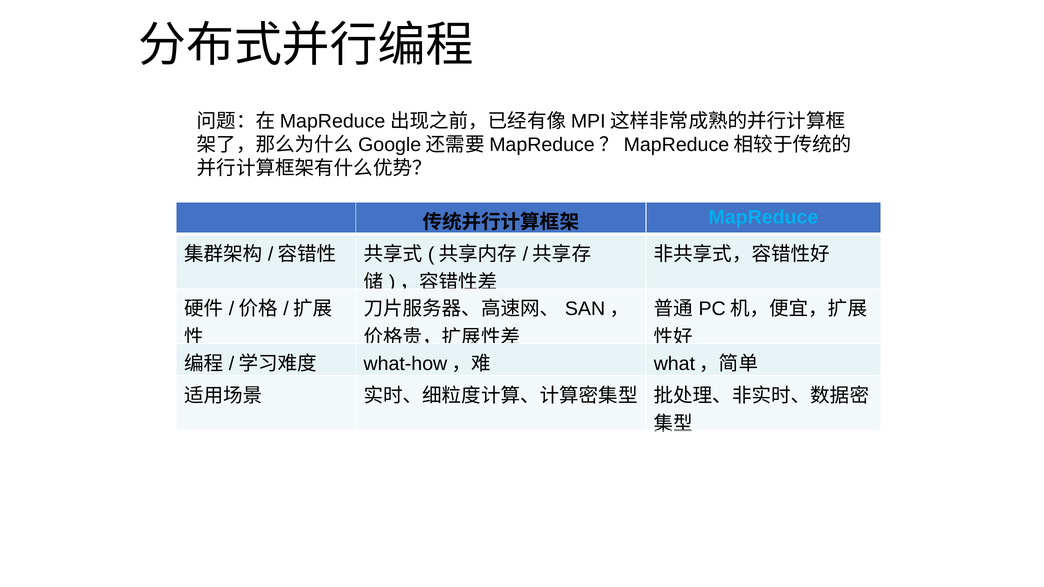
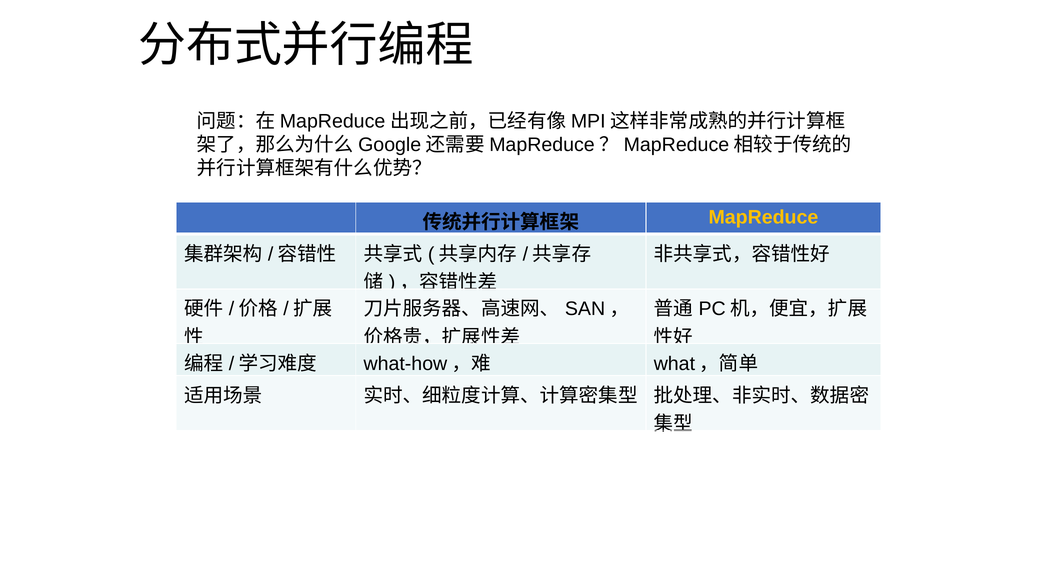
MapReduce colour: light blue -> yellow
